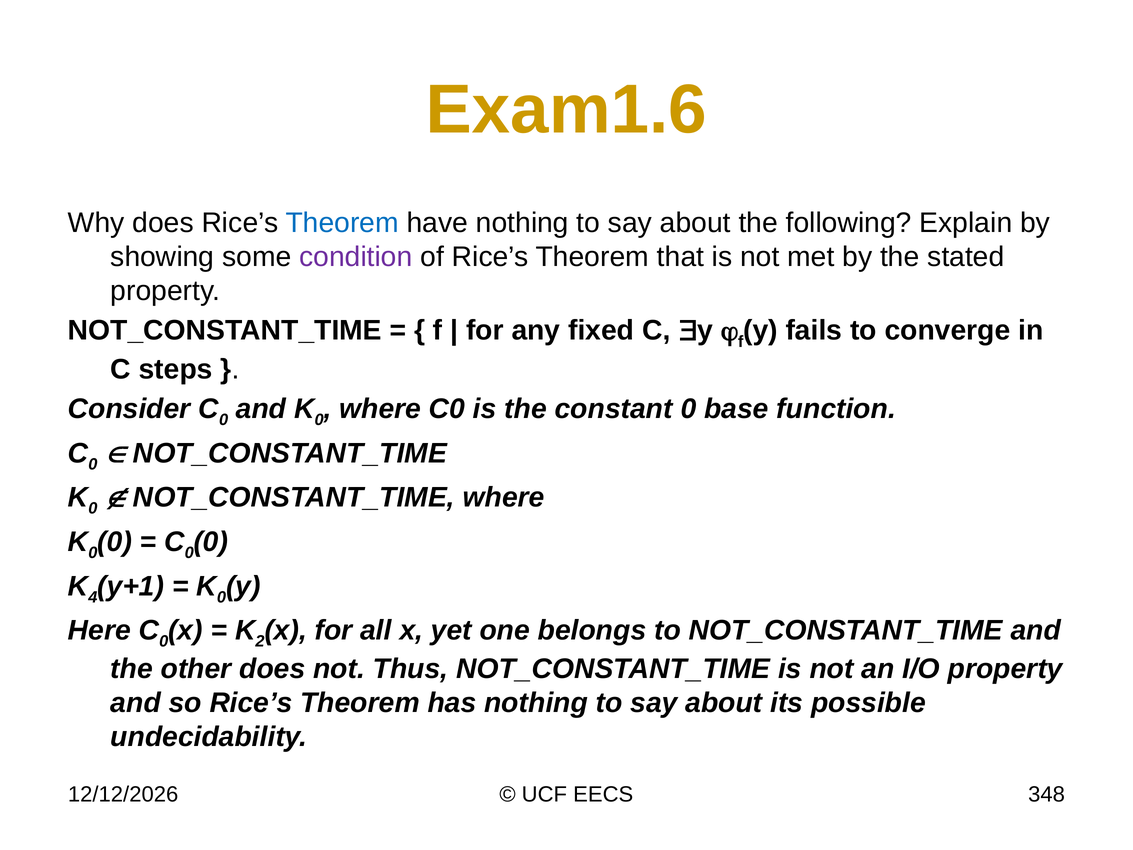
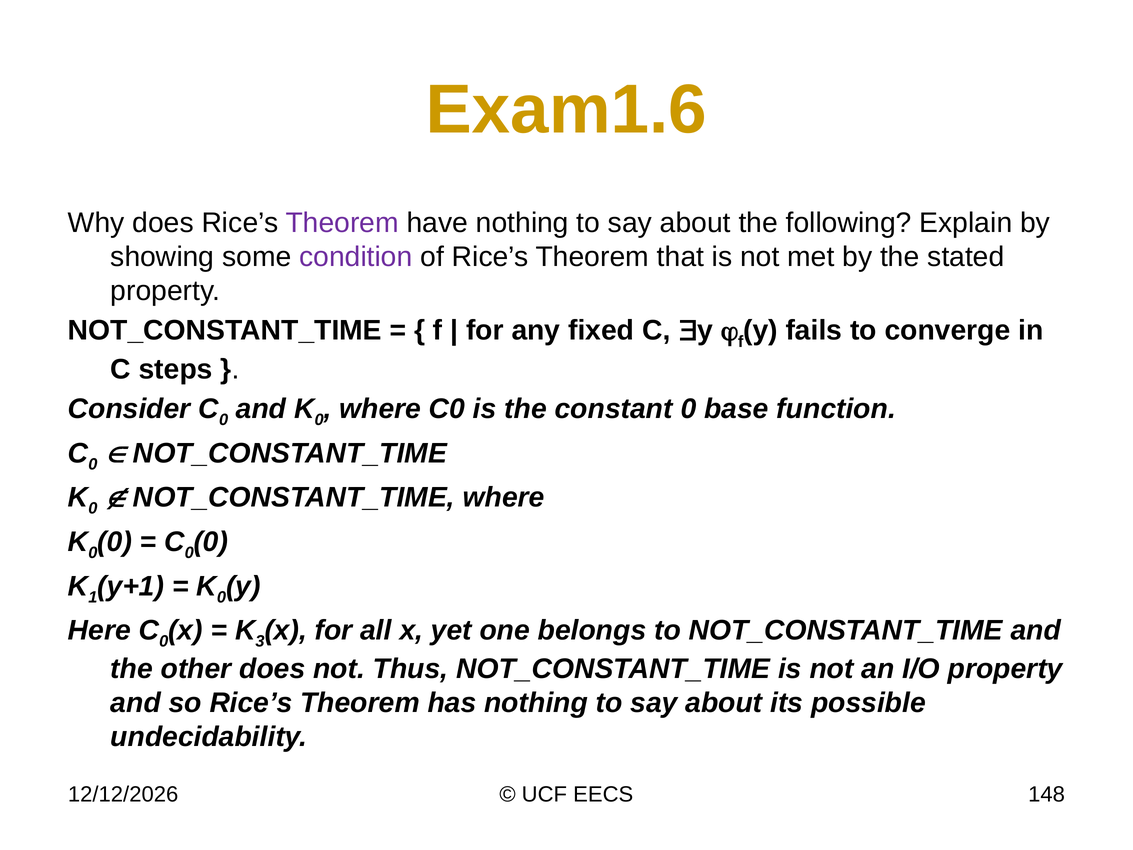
Theorem at (342, 223) colour: blue -> purple
4: 4 -> 1
2: 2 -> 3
348: 348 -> 148
